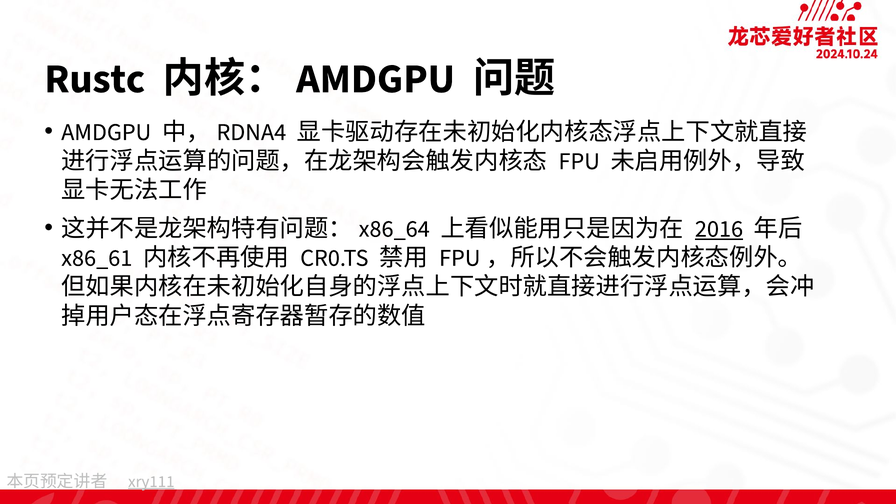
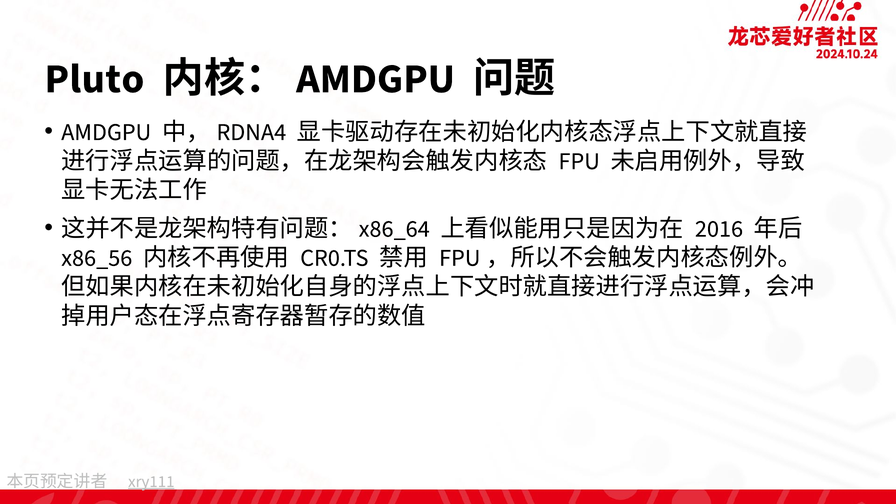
Rustc: Rustc -> Pluto
2016 underline: present -> none
x86_61: x86_61 -> x86_56
